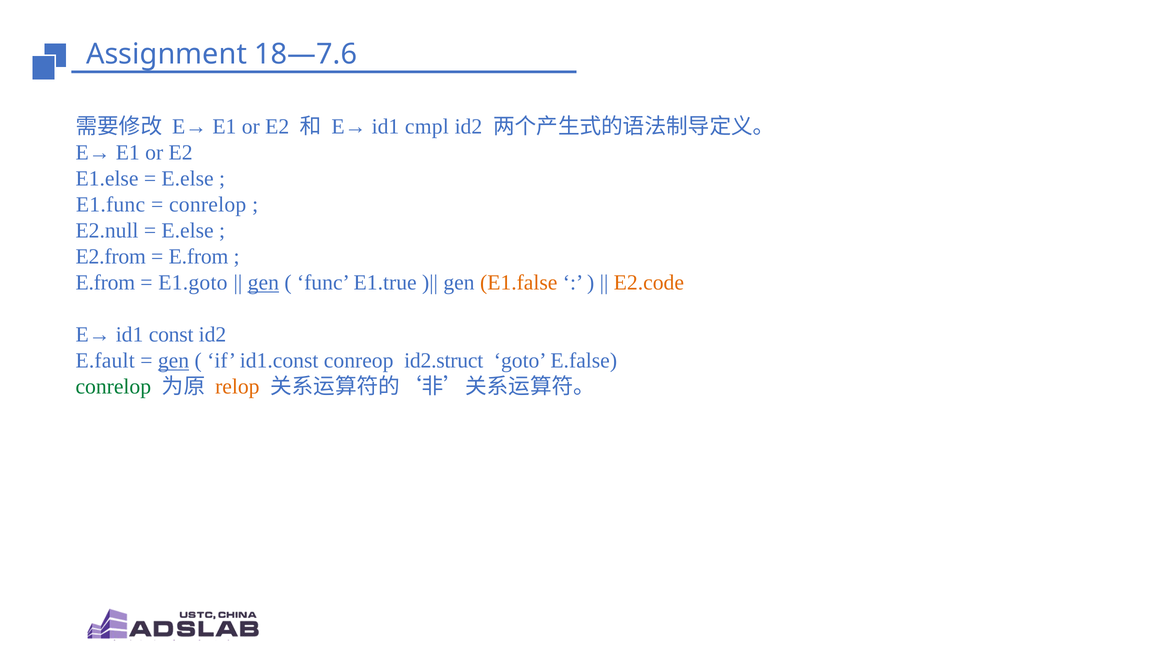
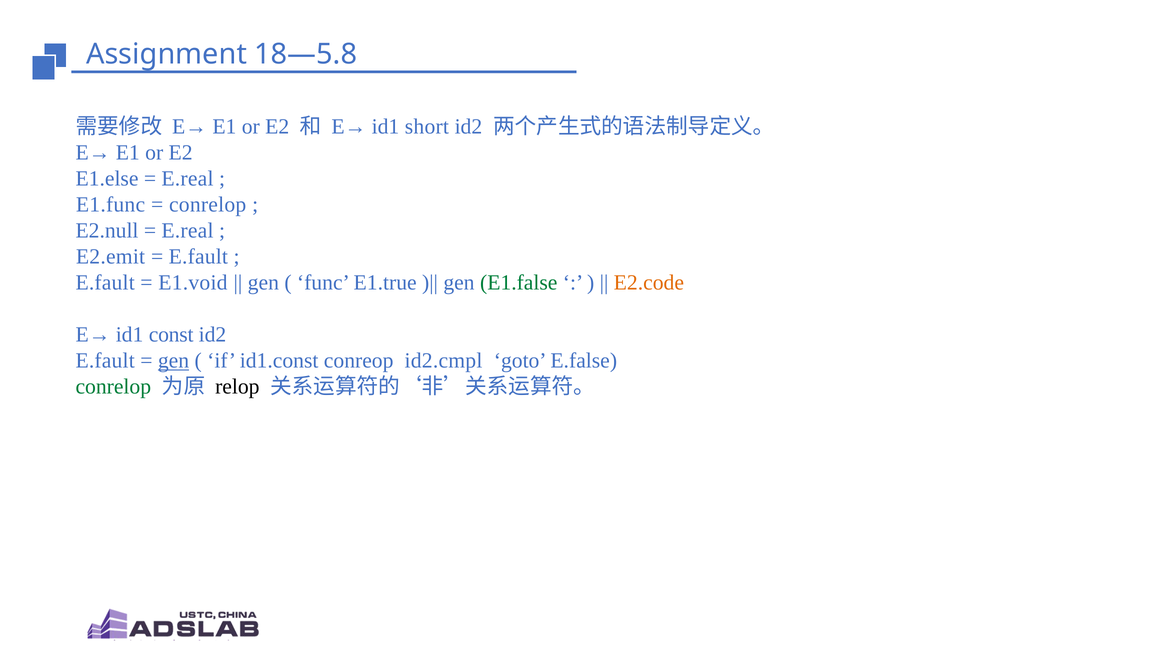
18—7.6: 18—7.6 -> 18—5.8
cmpl: cmpl -> short
E.else at (188, 179): E.else -> E.real
E.else at (188, 231): E.else -> E.real
E2.from: E2.from -> E2.emit
E.from at (199, 257): E.from -> E.fault
E.from at (105, 283): E.from -> E.fault
E1.goto: E1.goto -> E1.void
gen at (263, 283) underline: present -> none
E1.false colour: orange -> green
id2.struct: id2.struct -> id2.cmpl
relop colour: orange -> black
